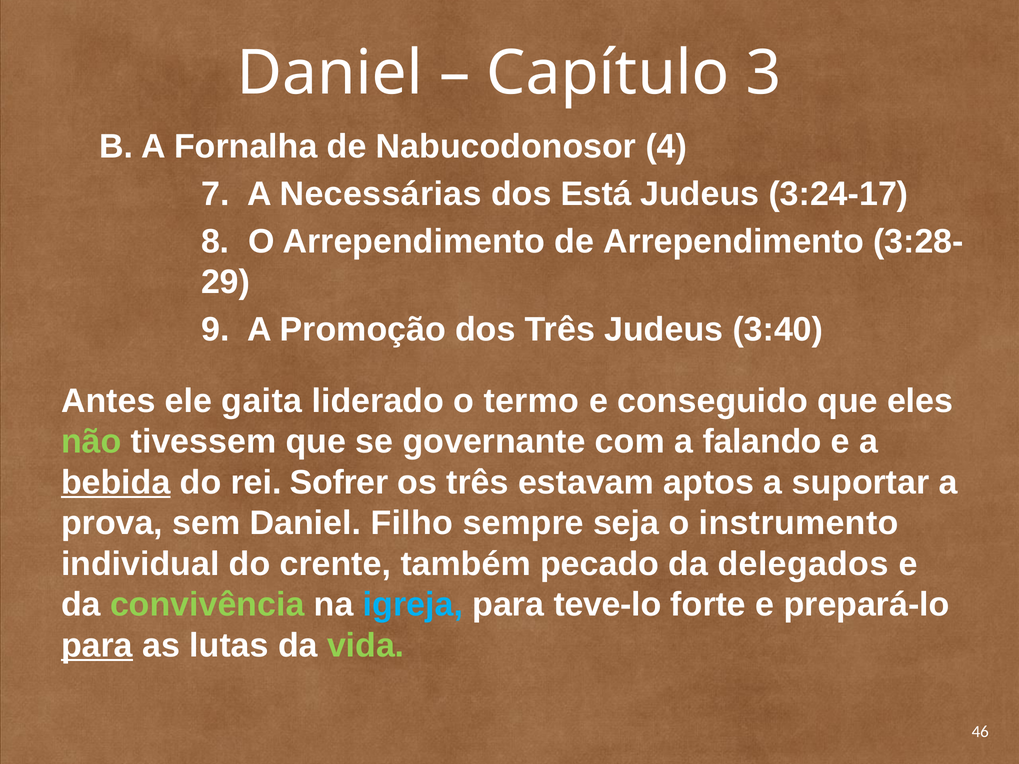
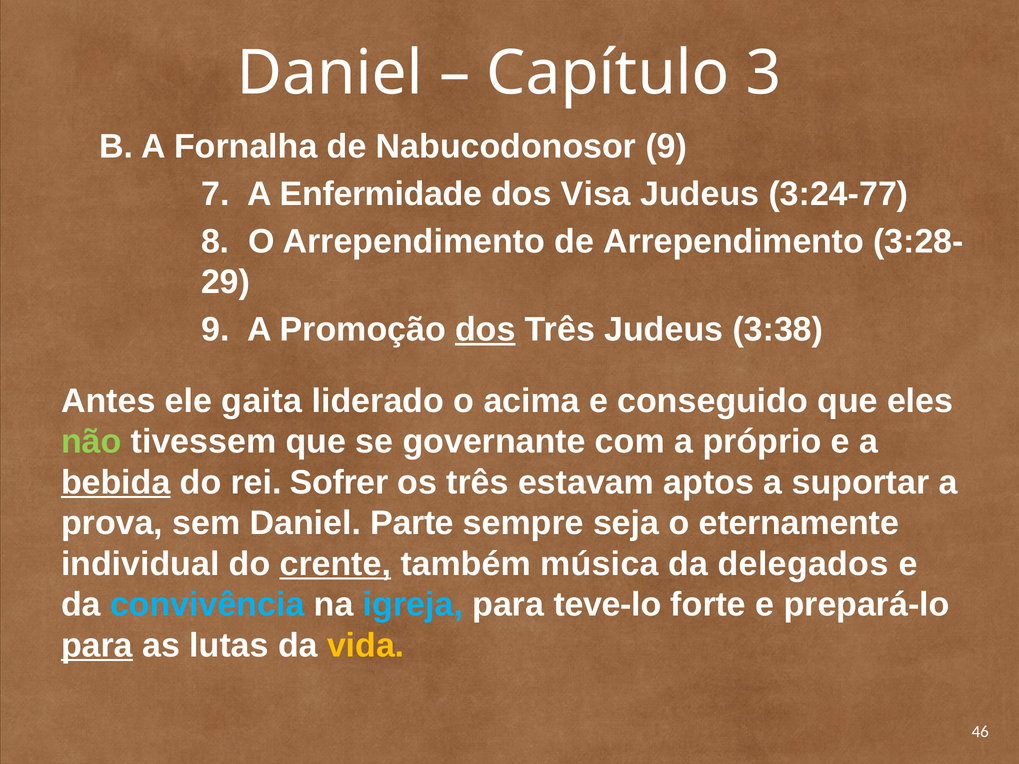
Nabucodonosor 4: 4 -> 9
Necessárias: Necessárias -> Enfermidade
Está: Está -> Visa
3:24-17: 3:24-17 -> 3:24-77
dos at (485, 330) underline: none -> present
3:40: 3:40 -> 3:38
termo: termo -> acima
falando: falando -> próprio
Filho: Filho -> Parte
instrumento: instrumento -> eternamente
crente underline: none -> present
pecado: pecado -> música
convivência colour: light green -> light blue
vida colour: light green -> yellow
